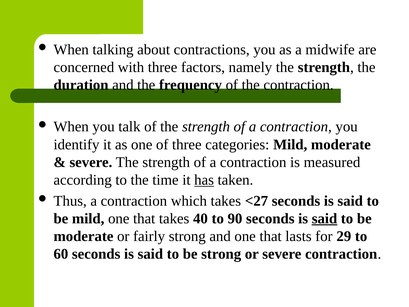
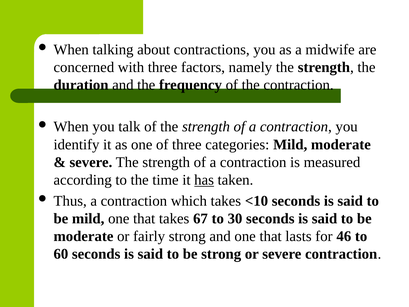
<27: <27 -> <10
40: 40 -> 67
90: 90 -> 30
said at (324, 218) underline: present -> none
29: 29 -> 46
